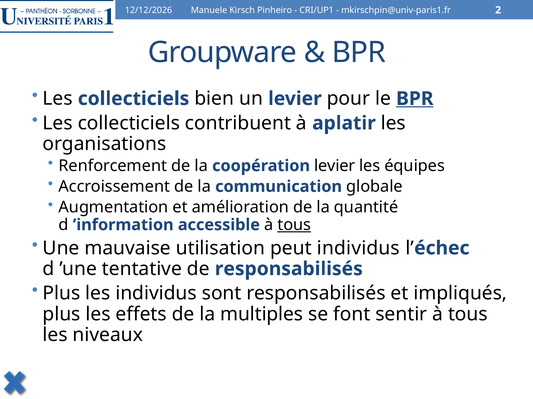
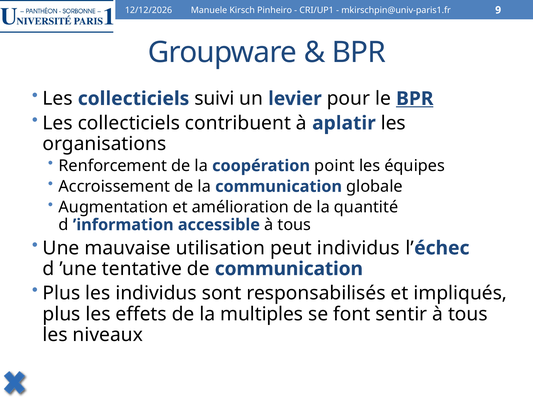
2: 2 -> 9
bien: bien -> suivi
coopération levier: levier -> point
tous at (294, 225) underline: present -> none
de responsabilisés: responsabilisés -> communication
